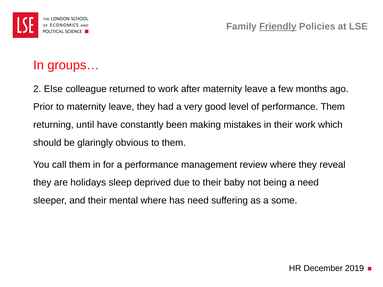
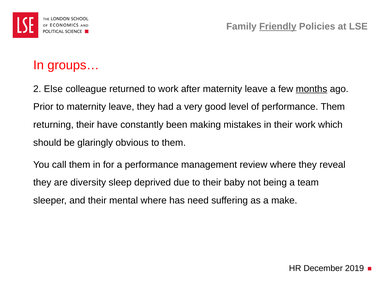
months underline: none -> present
returning until: until -> their
holidays: holidays -> diversity
a need: need -> team
some: some -> make
